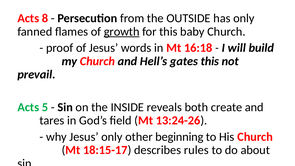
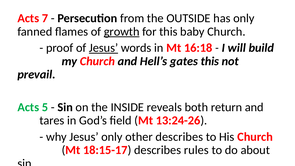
8: 8 -> 7
Jesus at (104, 48) underline: none -> present
create: create -> return
other beginning: beginning -> describes
